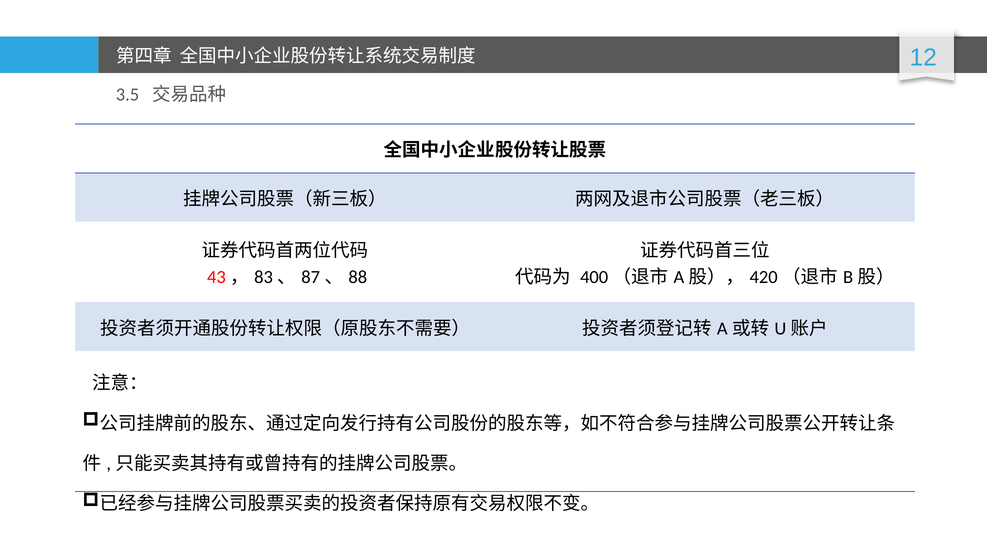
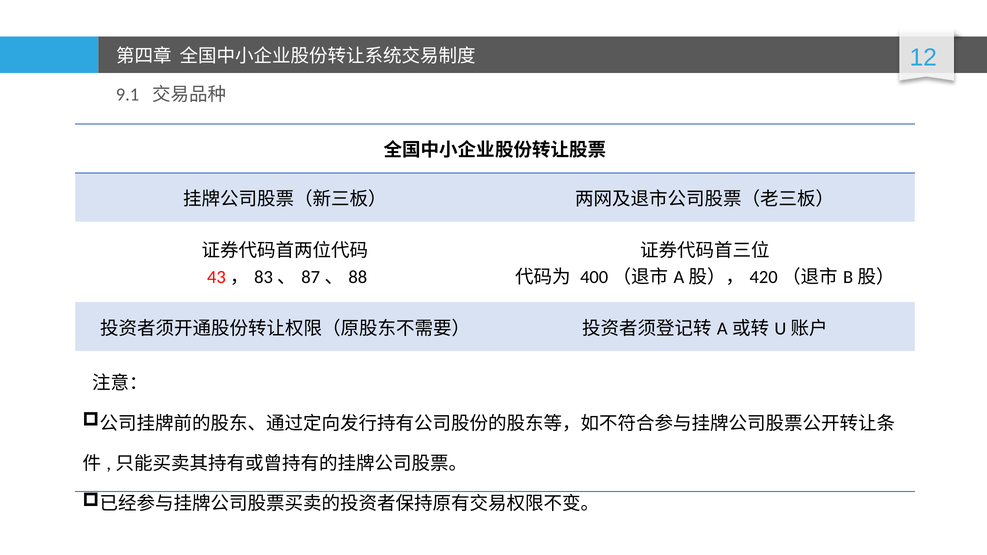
3.5: 3.5 -> 9.1
